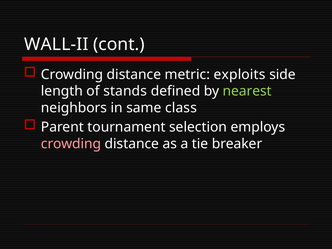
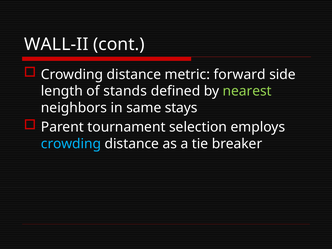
exploits: exploits -> forward
class: class -> stays
crowding at (71, 144) colour: pink -> light blue
